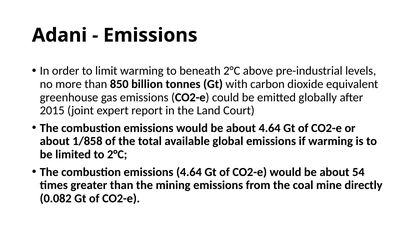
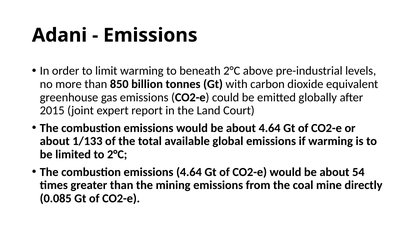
1/858: 1/858 -> 1/133
0.082: 0.082 -> 0.085
